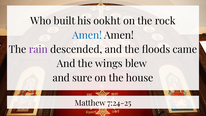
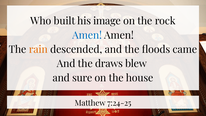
ookht: ookht -> image
rain colour: purple -> orange
wings: wings -> draws
